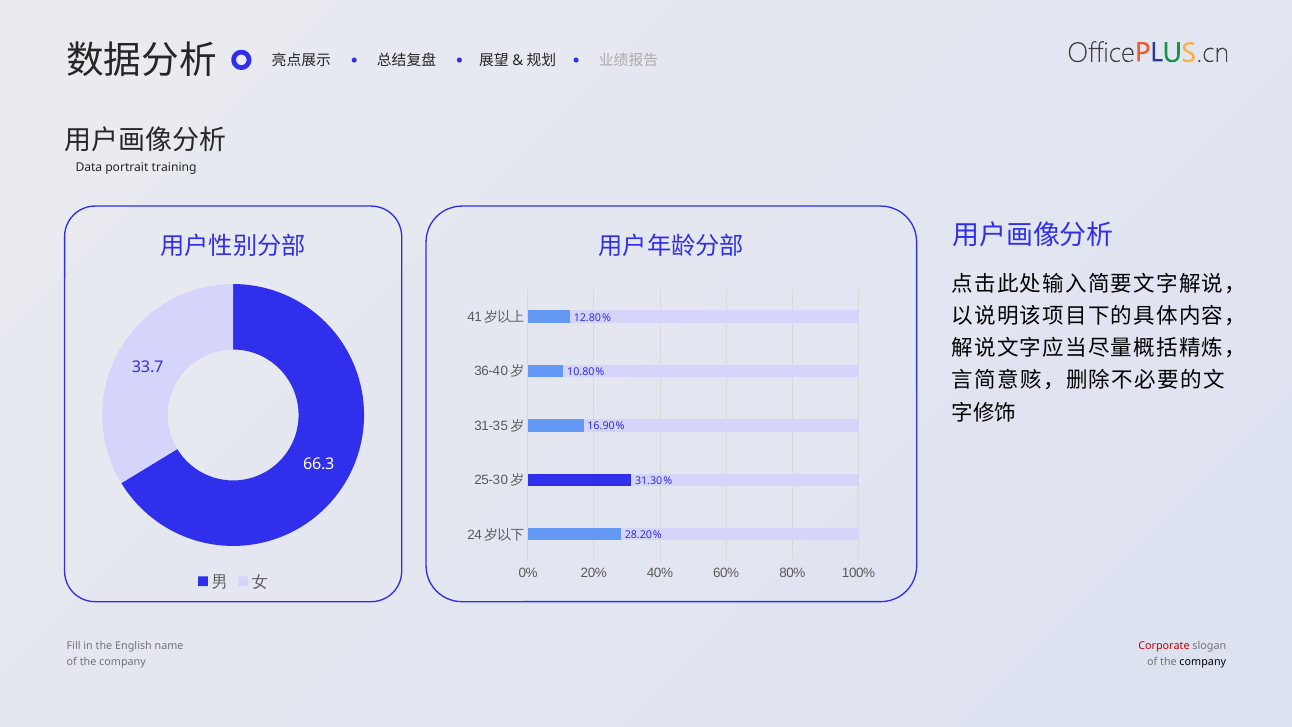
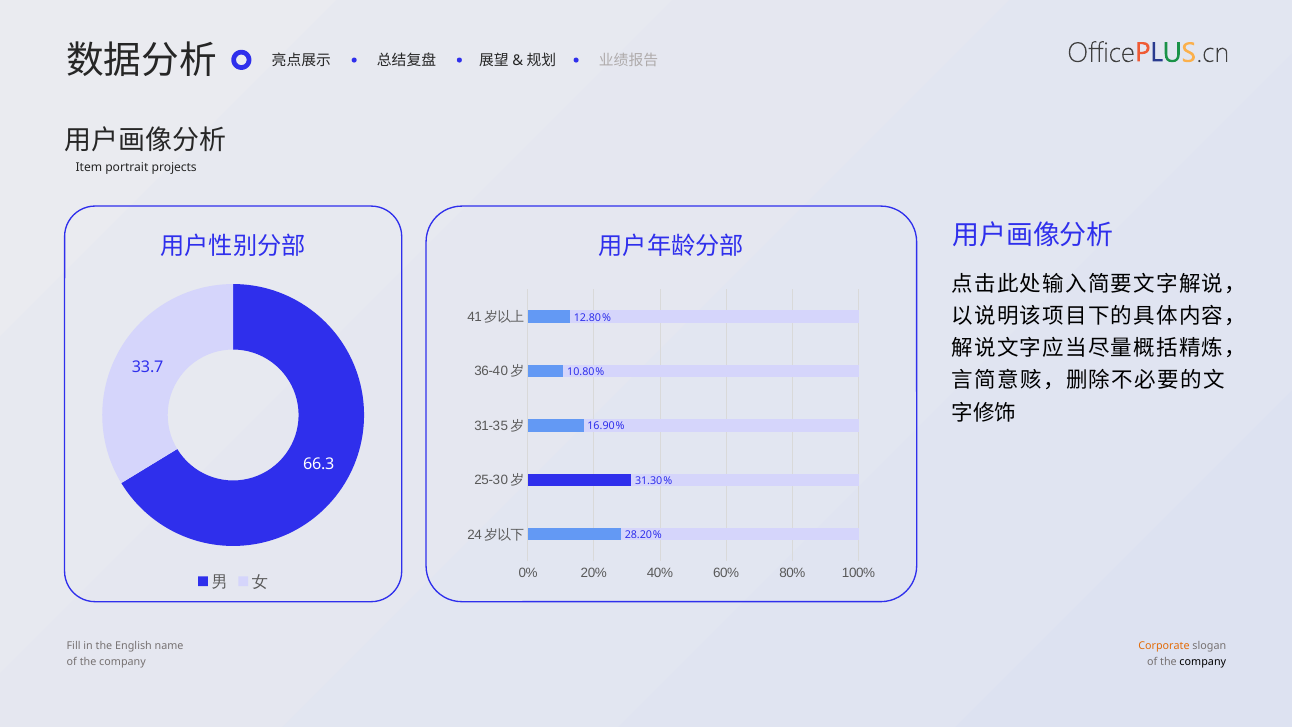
Data: Data -> Item
training: training -> projects
Corporate colour: red -> orange
